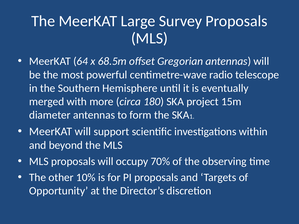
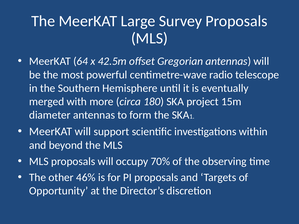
68.5m: 68.5m -> 42.5m
10%: 10% -> 46%
